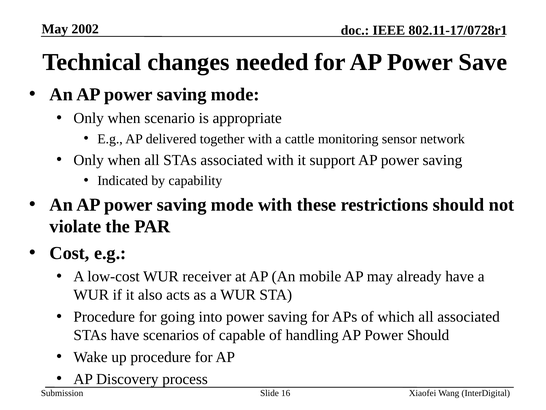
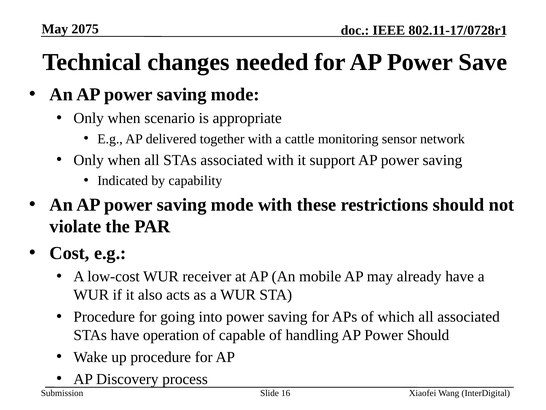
2002: 2002 -> 2075
scenarios: scenarios -> operation
